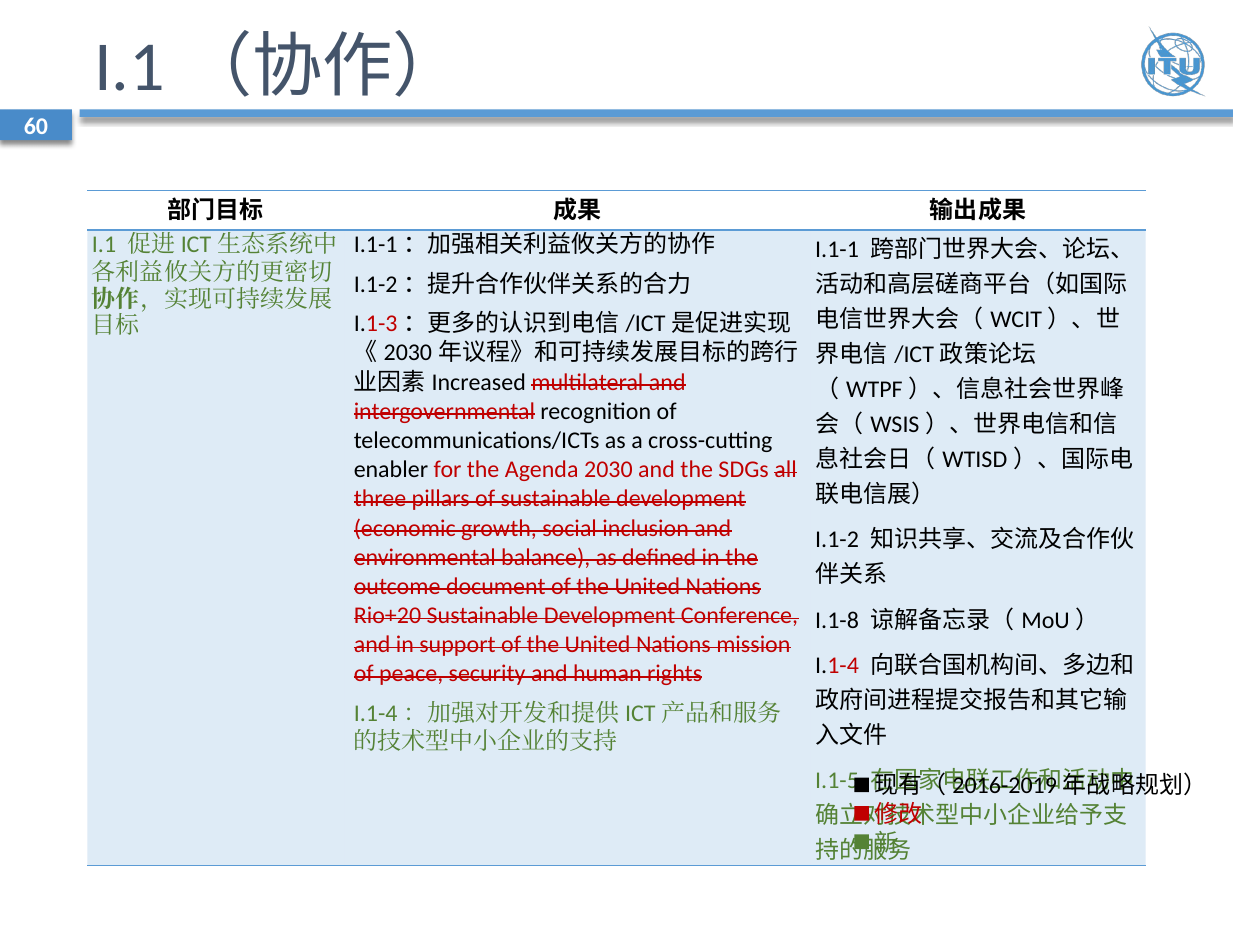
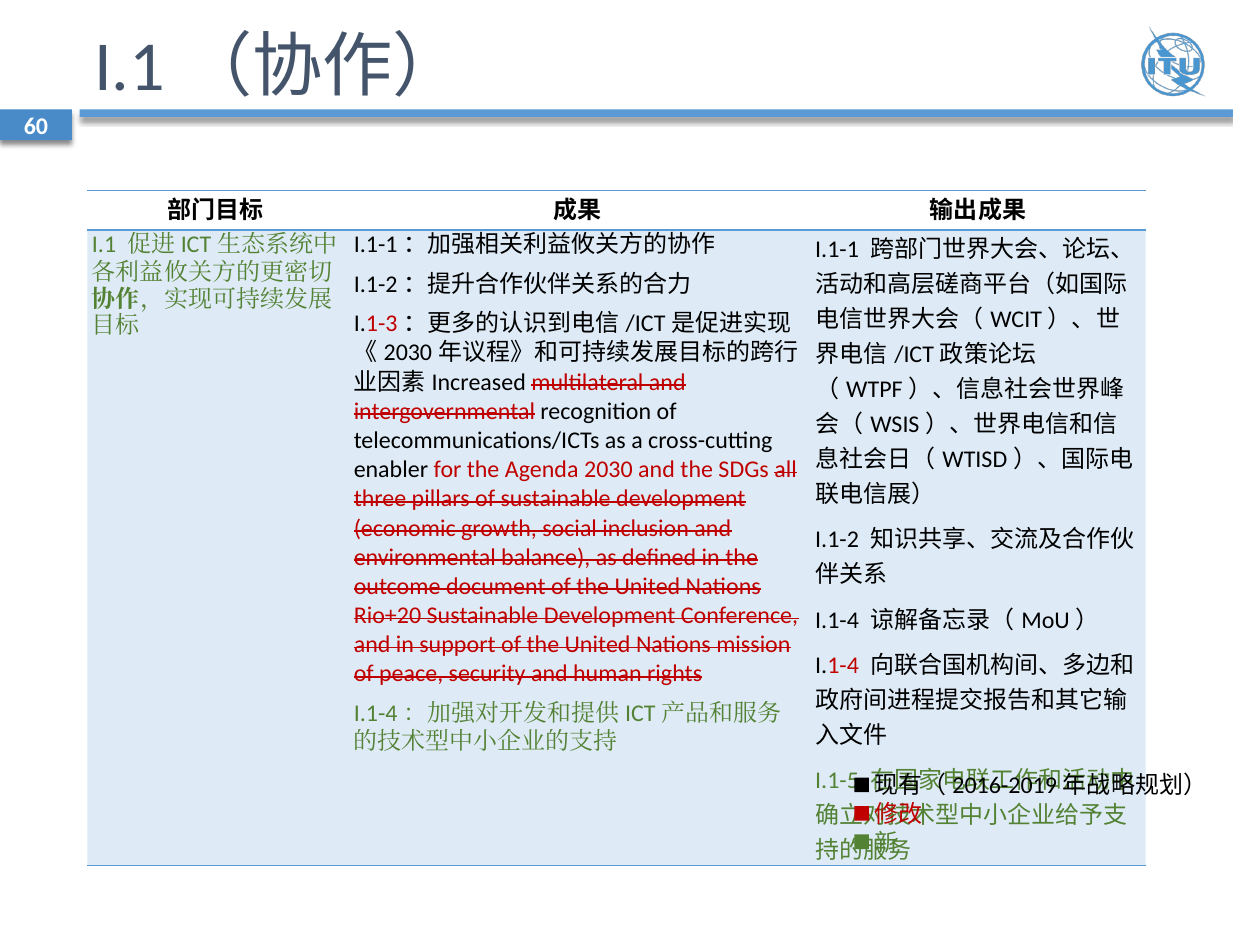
I.1-8 at (837, 620): I.1-8 -> I.1-4
